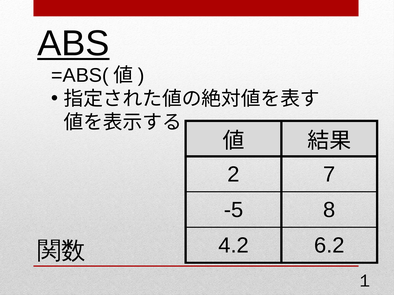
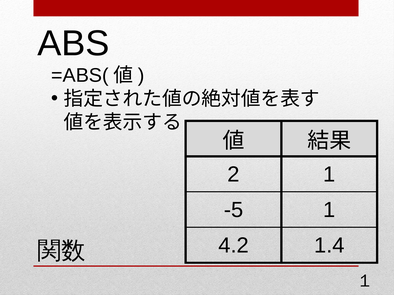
ABS underline: present -> none
2 7: 7 -> 1
-5 8: 8 -> 1
6.2: 6.2 -> 1.4
